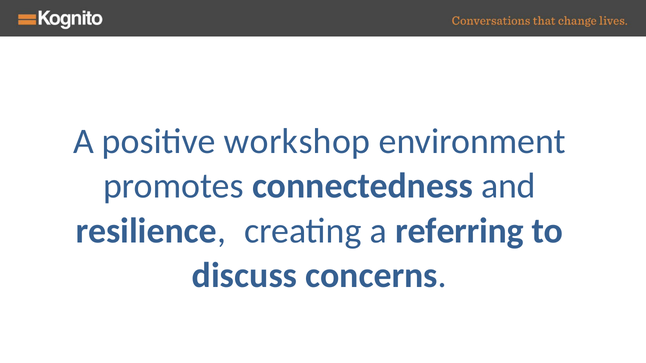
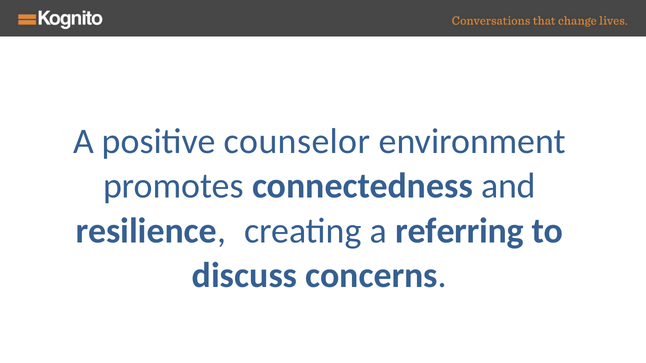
workshop: workshop -> counselor
